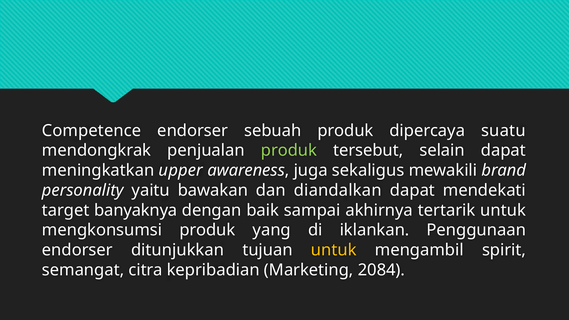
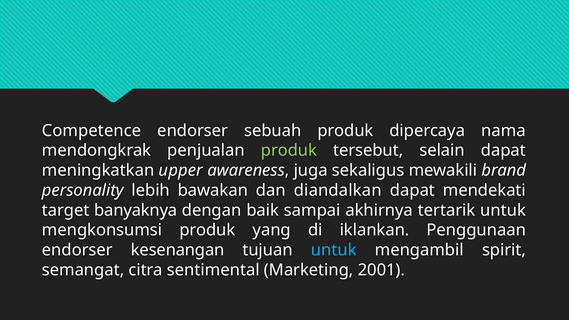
suatu: suatu -> nama
yaitu: yaitu -> lebih
ditunjukkan: ditunjukkan -> kesenangan
untuk at (334, 250) colour: yellow -> light blue
kepribadian: kepribadian -> sentimental
2084: 2084 -> 2001
